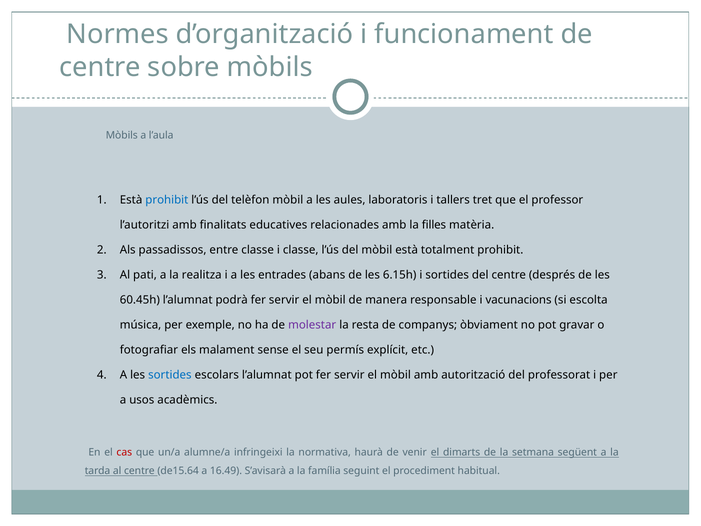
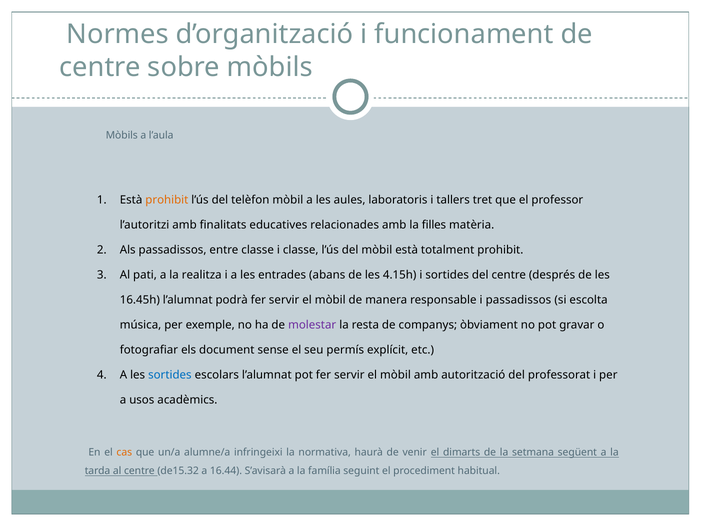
prohibit at (167, 200) colour: blue -> orange
6.15h: 6.15h -> 4.15h
60.45h: 60.45h -> 16.45h
i vacunacions: vacunacions -> passadissos
malament: malament -> document
cas colour: red -> orange
de15.64: de15.64 -> de15.32
16.49: 16.49 -> 16.44
